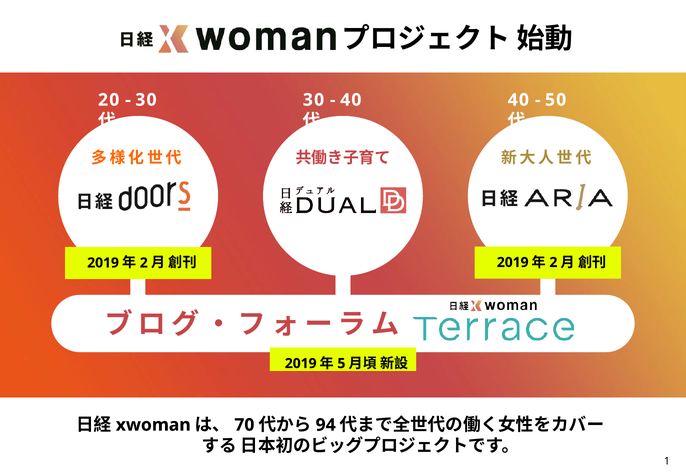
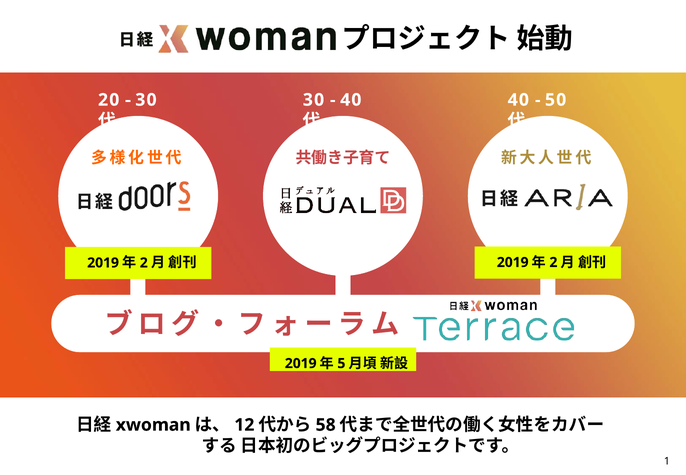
70: 70 -> 12
94: 94 -> 58
